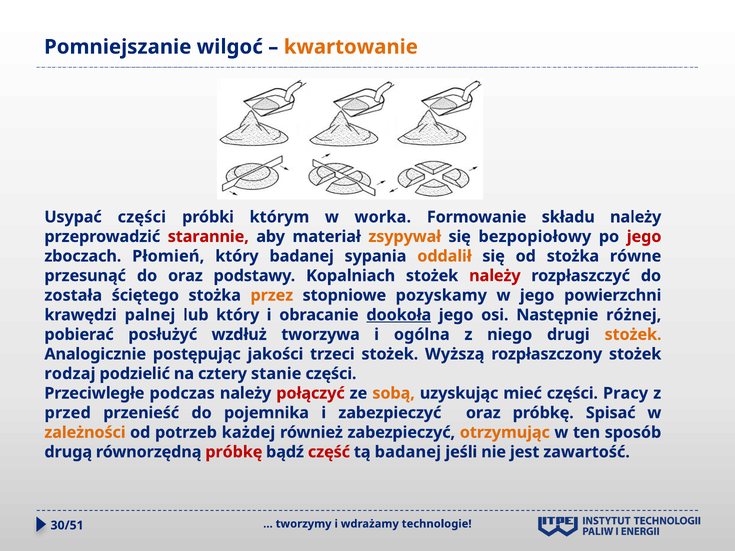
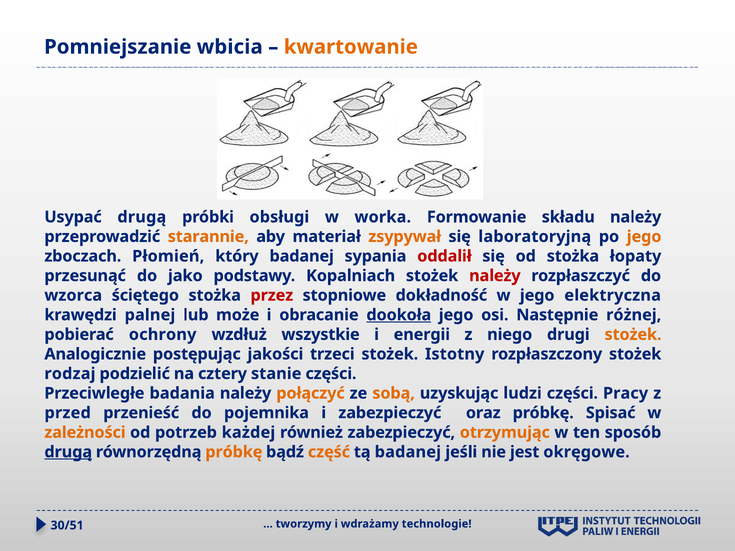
wilgoć: wilgoć -> wbicia
Usypać części: części -> drugą
którym: którym -> obsługi
starannie colour: red -> orange
bezpopiołowy: bezpopiołowy -> laboratoryjną
jego at (644, 237) colour: red -> orange
oddalił colour: orange -> red
równe: równe -> łopaty
do oraz: oraz -> jako
została: została -> wzorca
przez colour: orange -> red
pozyskamy: pozyskamy -> dokładność
powierzchni: powierzchni -> elektryczna
lub który: który -> może
posłużyć: posłużyć -> ochrony
tworzywa: tworzywa -> wszystkie
ogólna: ogólna -> energii
Wyższą: Wyższą -> Istotny
podczas: podczas -> badania
połączyć colour: red -> orange
mieć: mieć -> ludzi
drugą at (68, 452) underline: none -> present
próbkę at (234, 452) colour: red -> orange
część colour: red -> orange
zawartość: zawartość -> okręgowe
